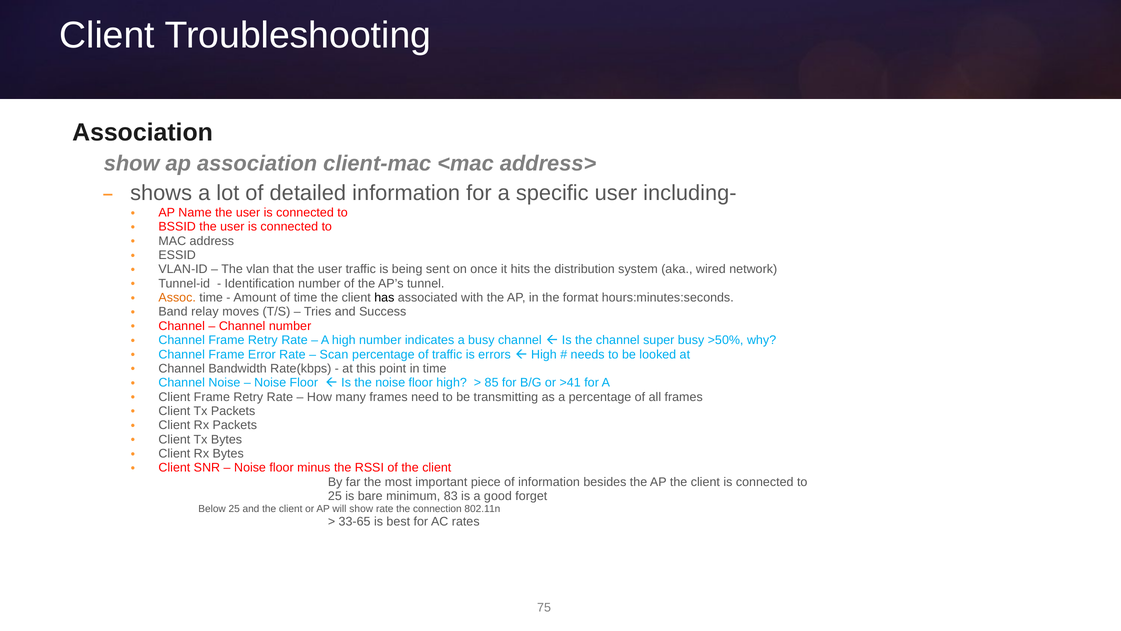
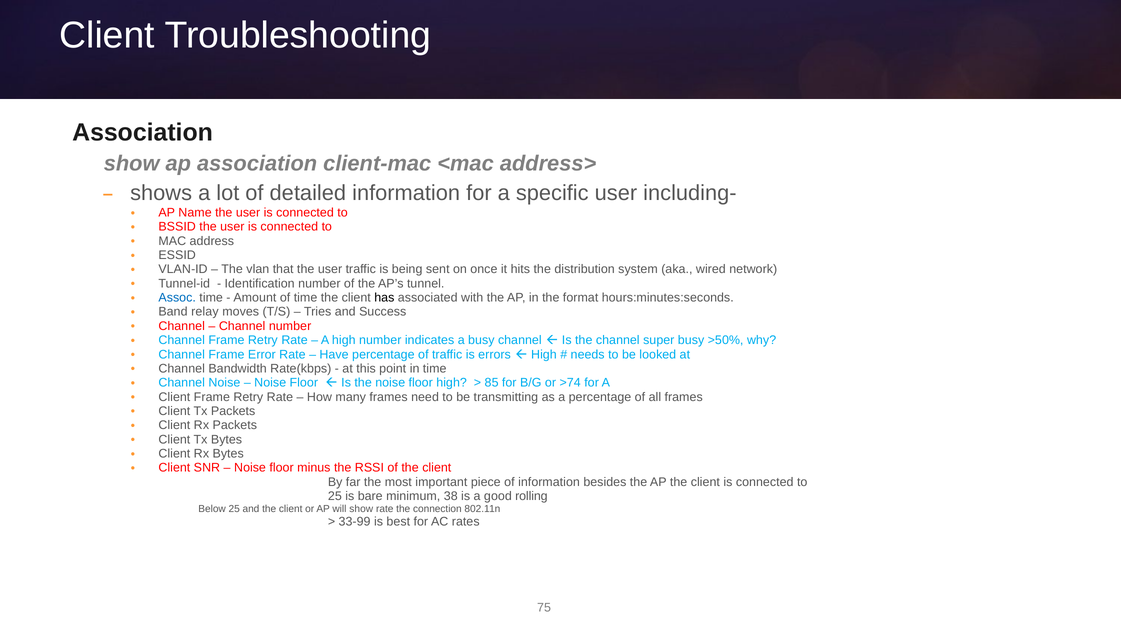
Assoc colour: orange -> blue
Scan: Scan -> Have
>41: >41 -> >74
83: 83 -> 38
forget: forget -> rolling
33-65: 33-65 -> 33-99
